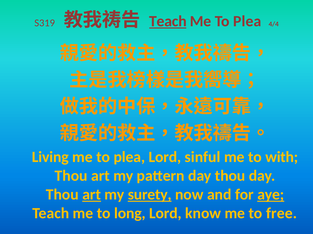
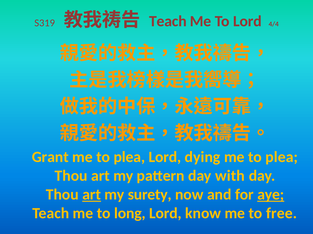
Teach at (168, 21) underline: present -> none
Plea at (247, 21): Plea -> Lord
Living: Living -> Grant
sinful: sinful -> dying
with at (282, 158): with -> plea
pattern day thou: thou -> with
surety underline: present -> none
